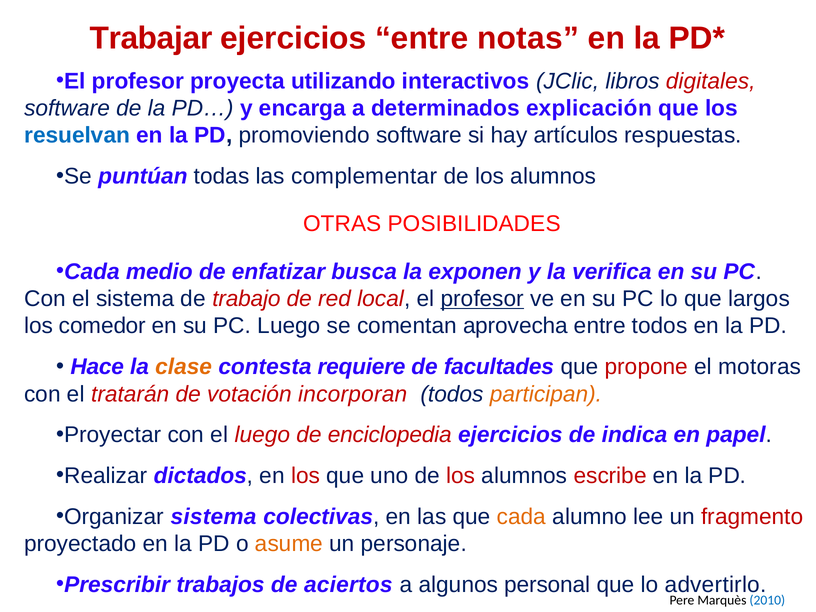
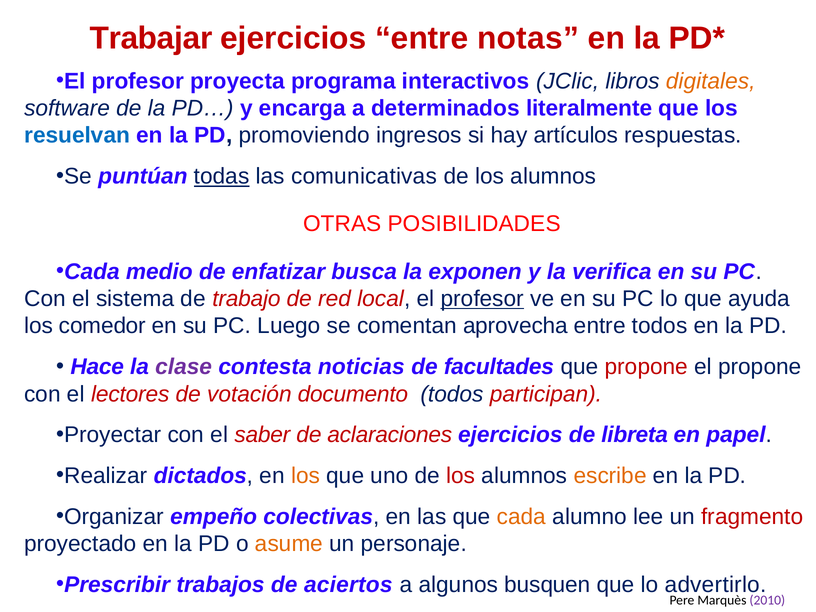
utilizando: utilizando -> programa
digitales colour: red -> orange
explicación: explicación -> literalmente
promoviendo software: software -> ingresos
todas underline: none -> present
complementar: complementar -> comunicativas
largos: largos -> ayuda
clase colour: orange -> purple
requiere: requiere -> noticias
el motoras: motoras -> propone
tratarán: tratarán -> lectores
incorporan: incorporan -> documento
participan colour: orange -> red
el luego: luego -> saber
enciclopedia: enciclopedia -> aclaraciones
indica: indica -> libreta
los at (306, 476) colour: red -> orange
escribe colour: red -> orange
Organizar sistema: sistema -> empeño
personal: personal -> busquen
2010 colour: blue -> purple
